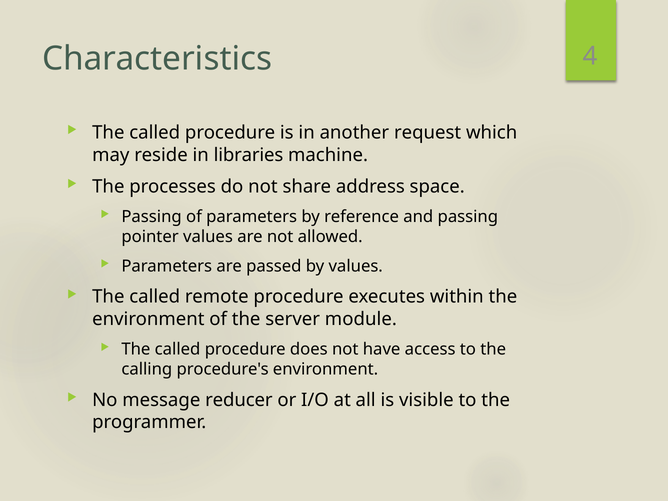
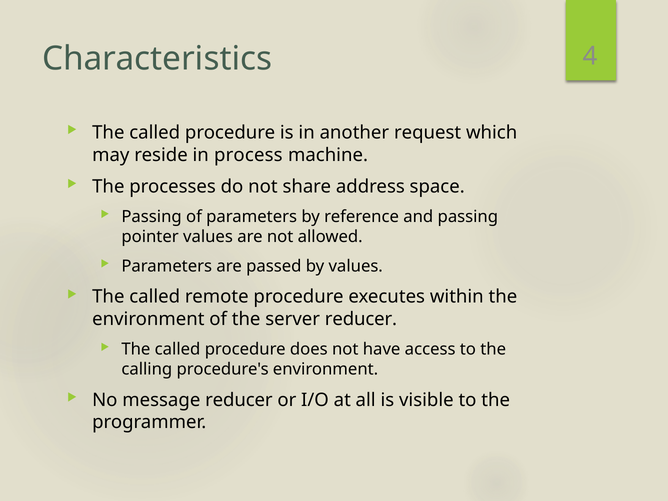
libraries: libraries -> process
server module: module -> reducer
